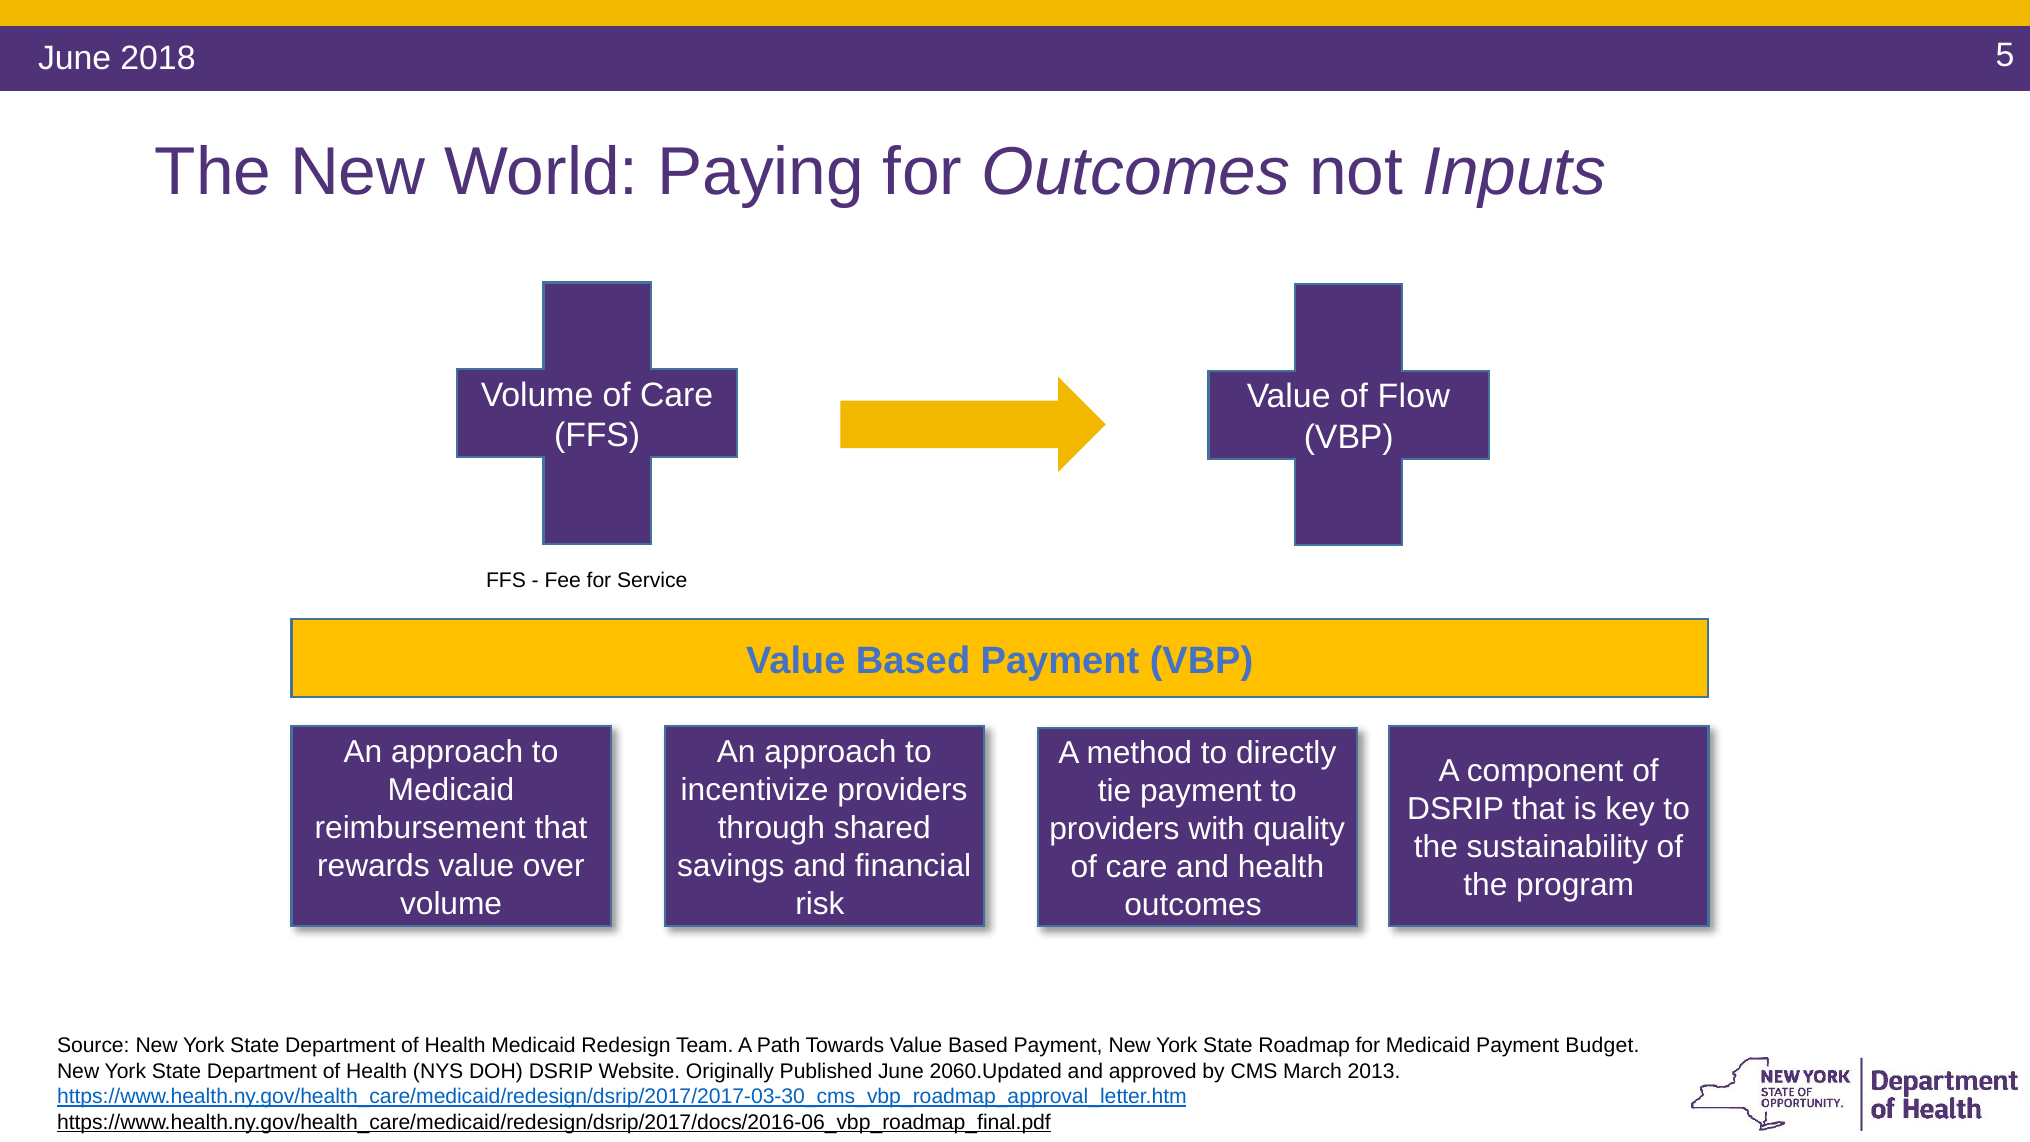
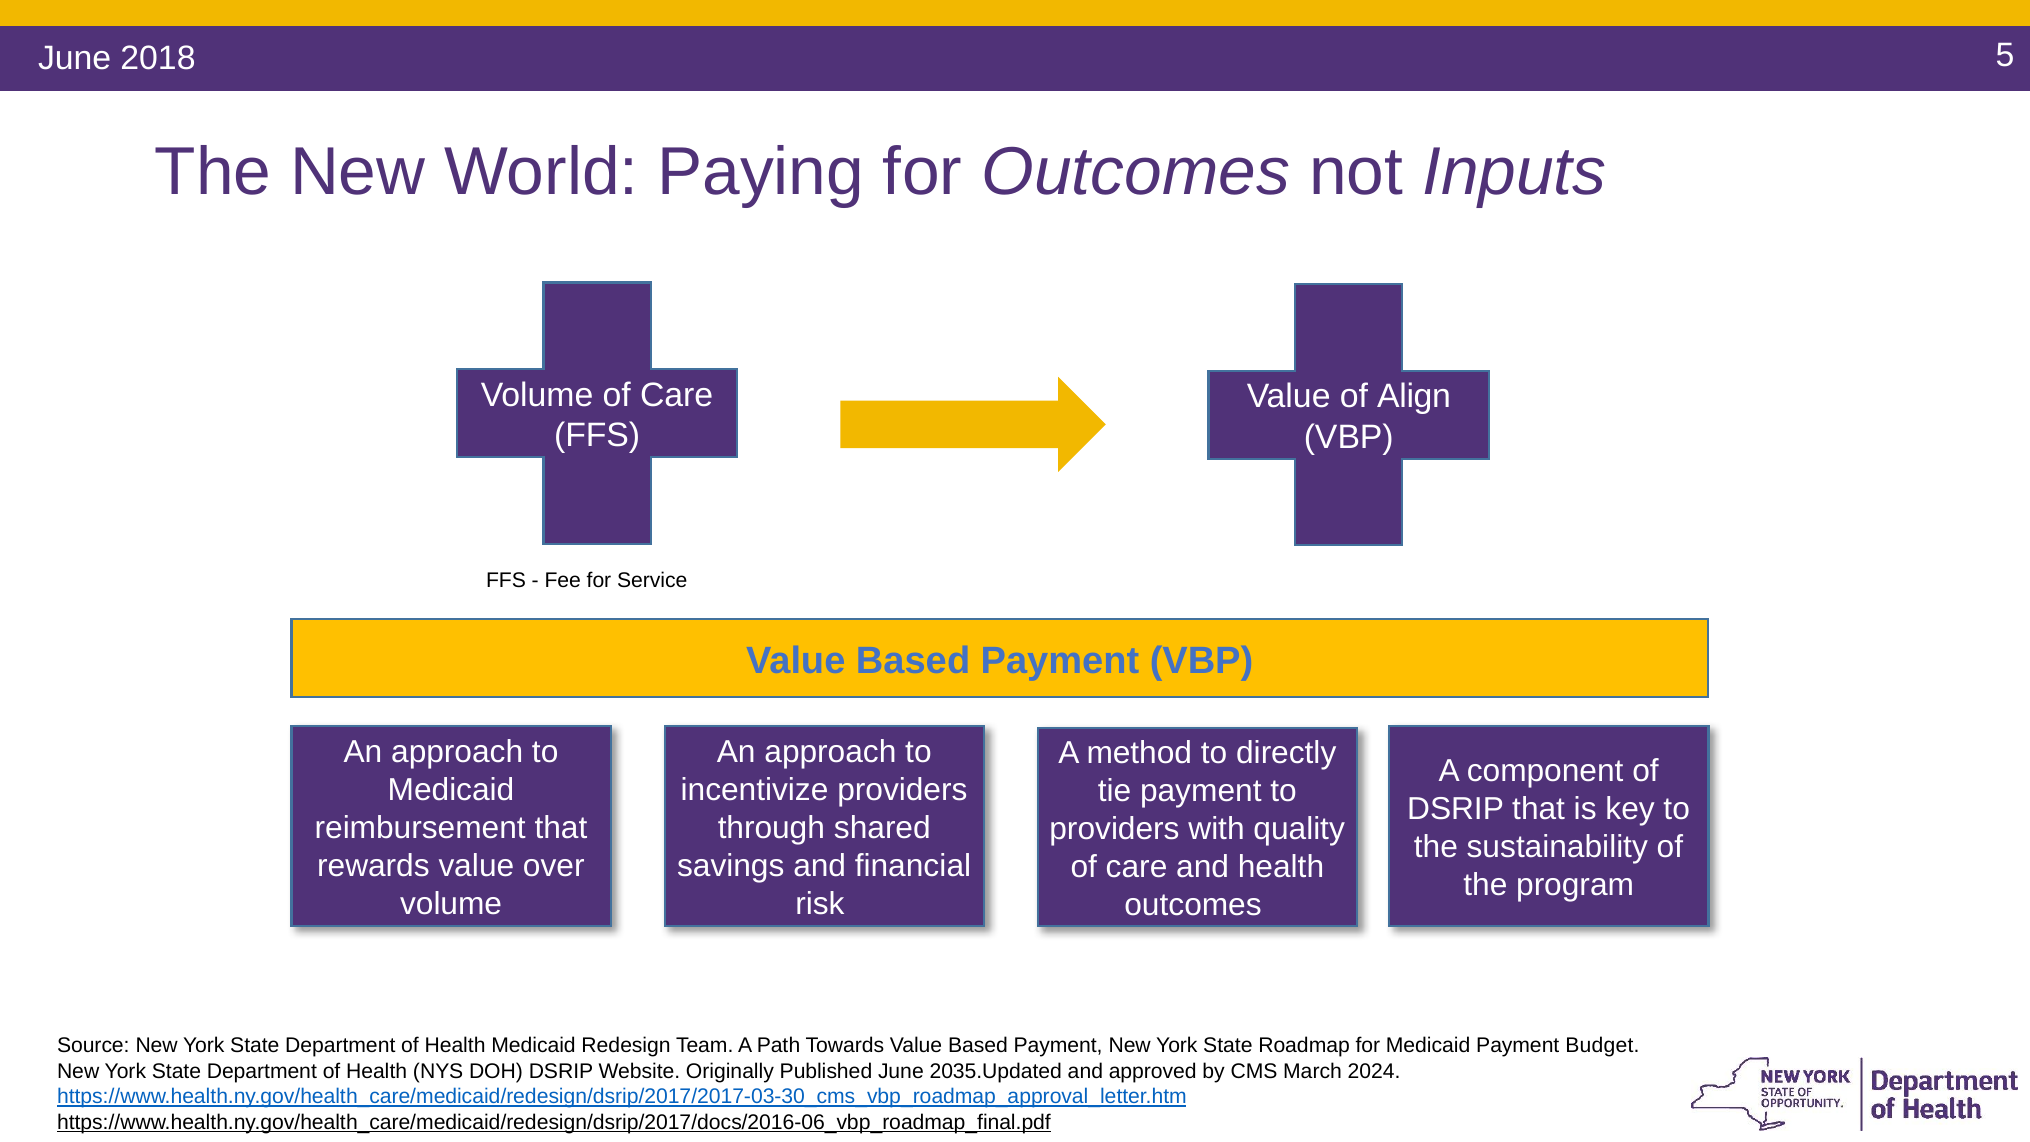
Flow: Flow -> Align
2060.Updated: 2060.Updated -> 2035.Updated
2013: 2013 -> 2024
